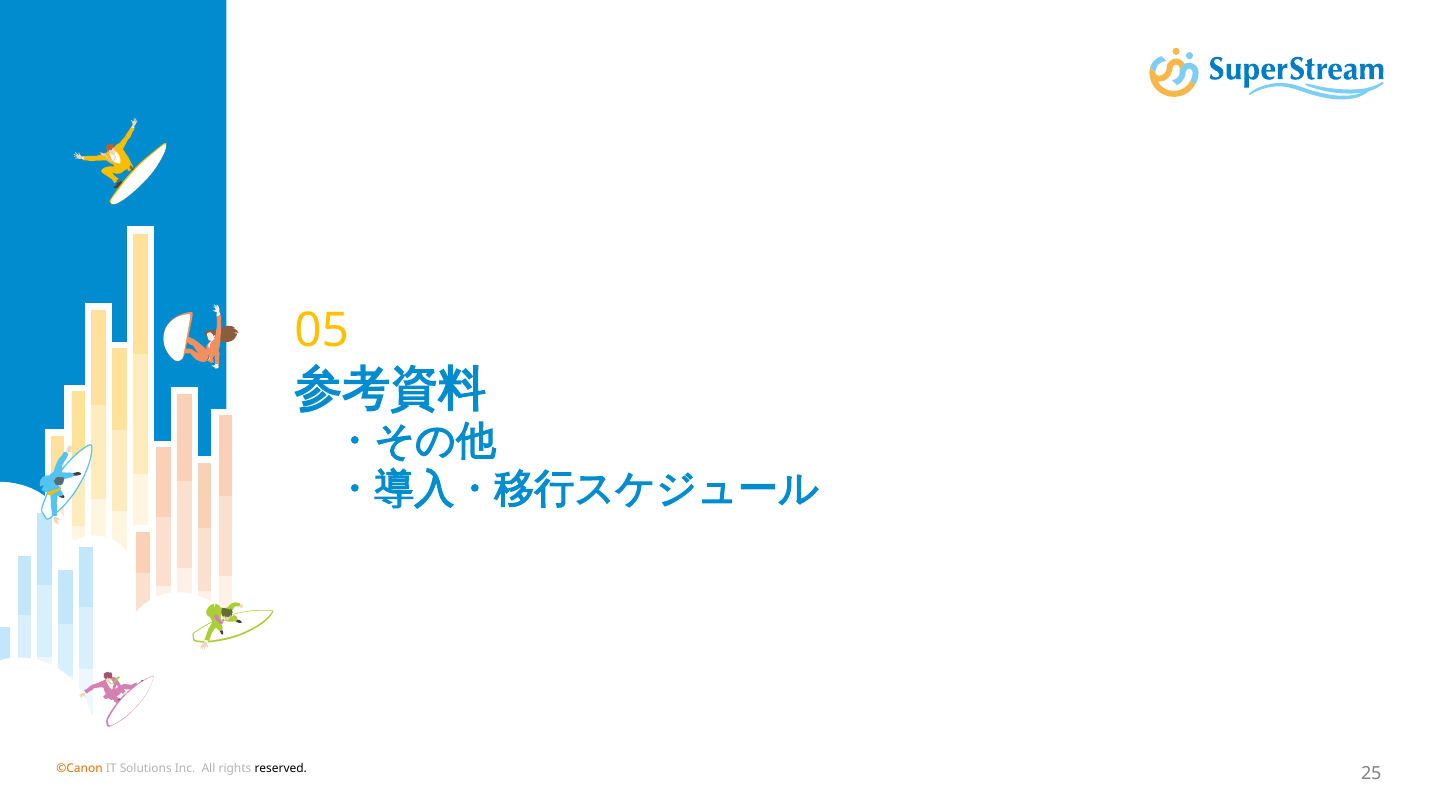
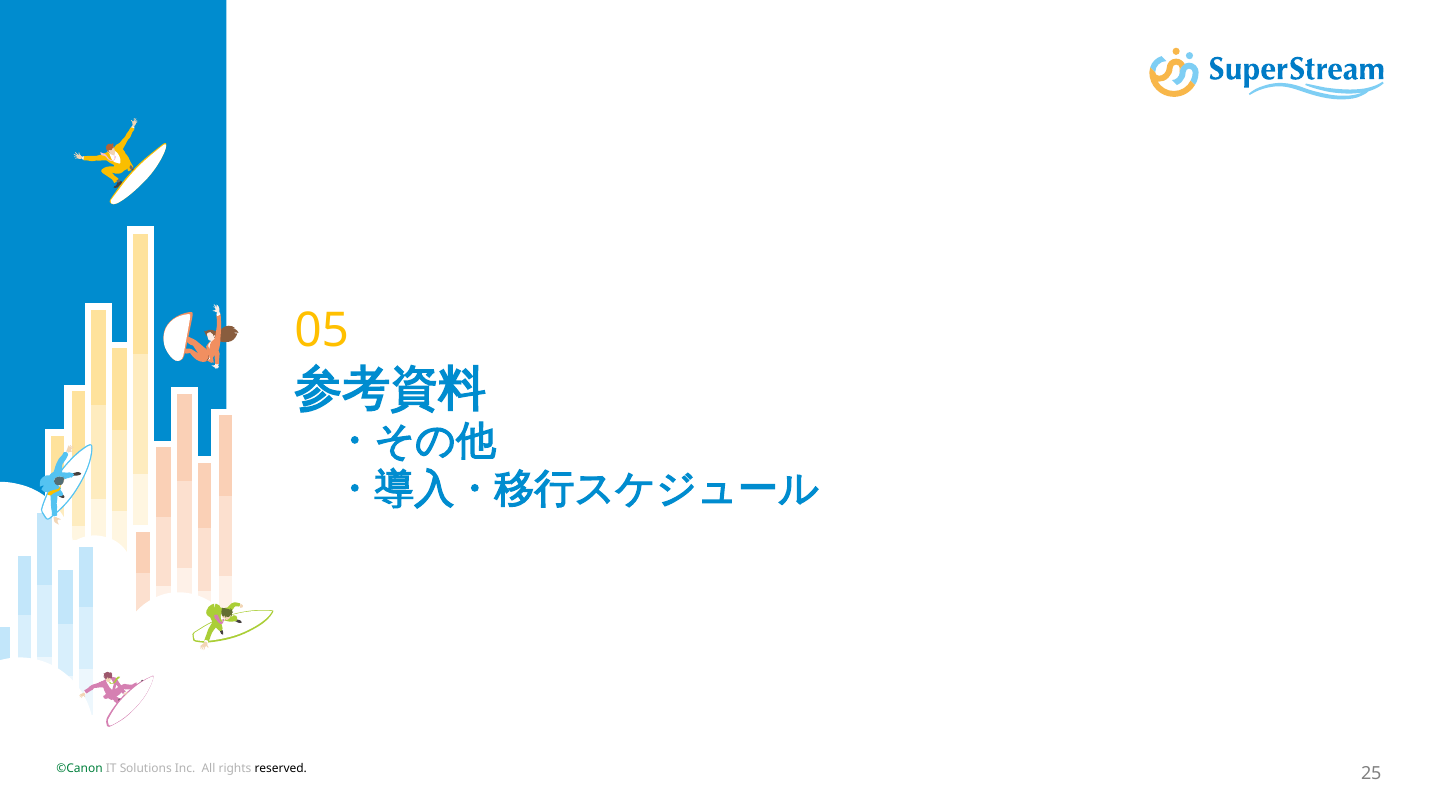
©Canon colour: orange -> green
